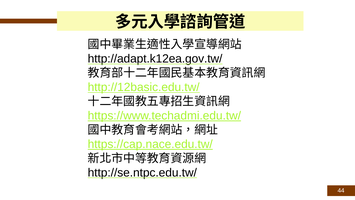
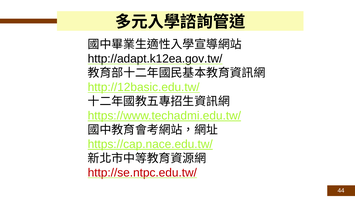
http://se.ntpc.edu.tw/ colour: black -> red
